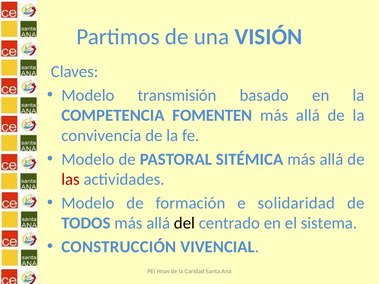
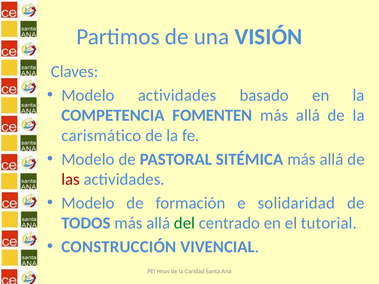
Modelo transmisión: transmisión -> actividades
convivencia: convivencia -> carismático
del colour: black -> green
sistema: sistema -> tutorial
